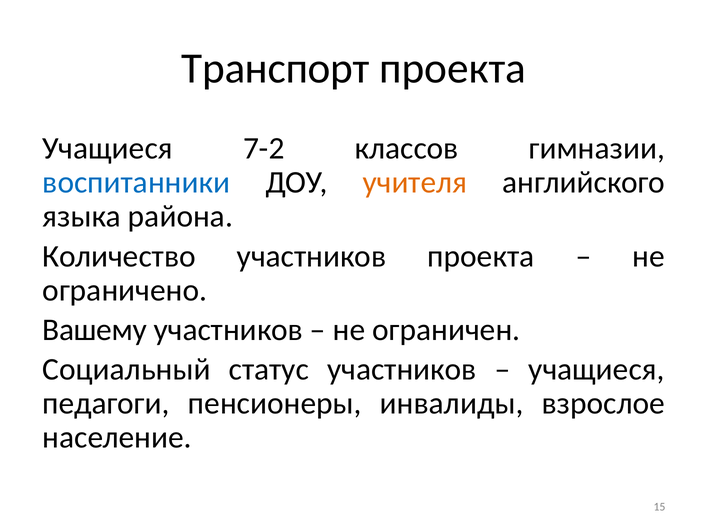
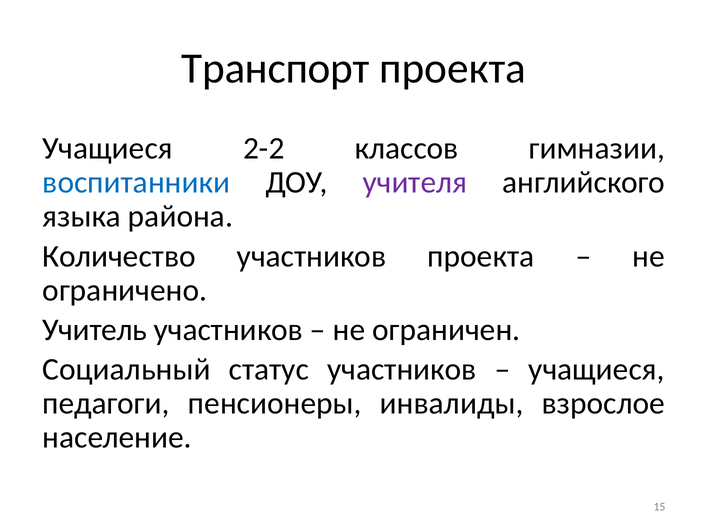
7-2: 7-2 -> 2-2
учителя colour: orange -> purple
Вашему: Вашему -> Учитель
